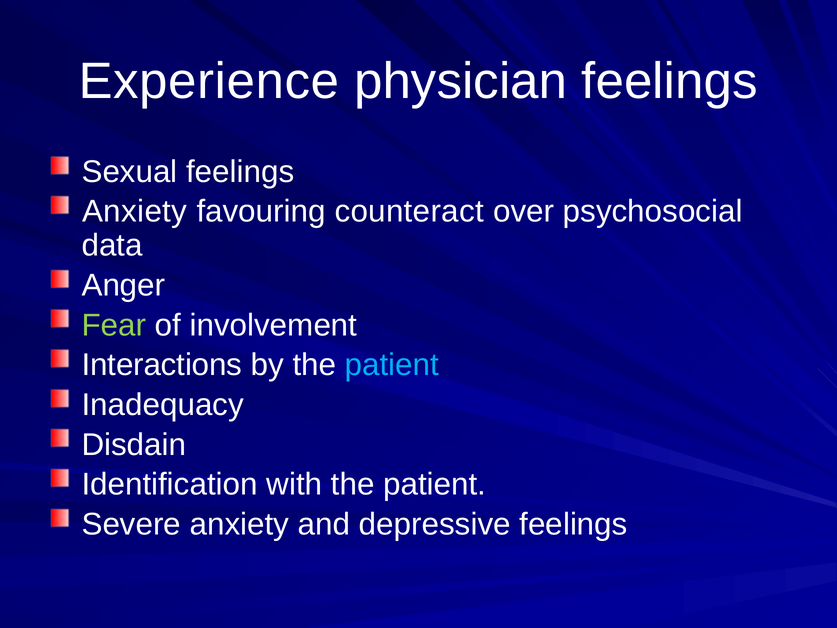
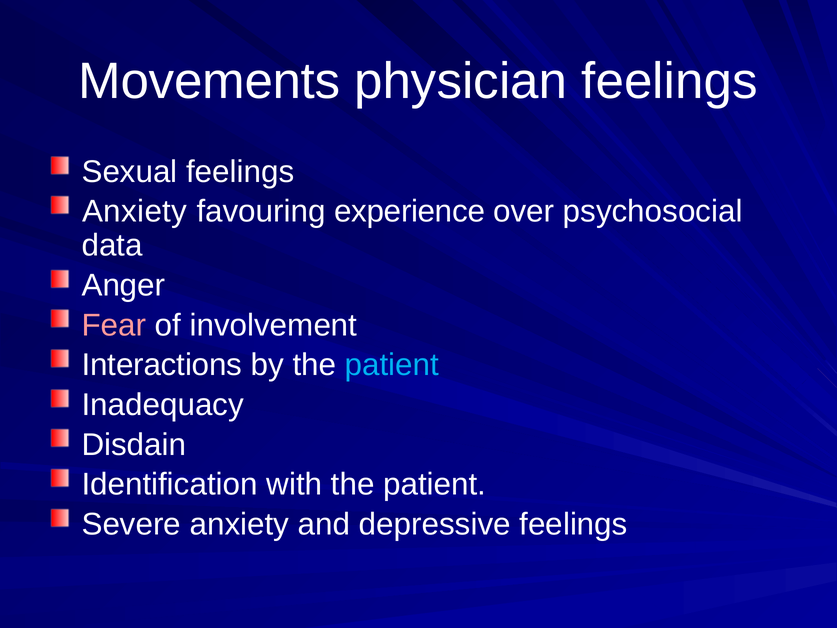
Experience: Experience -> Movements
counteract: counteract -> experience
Fear colour: light green -> pink
